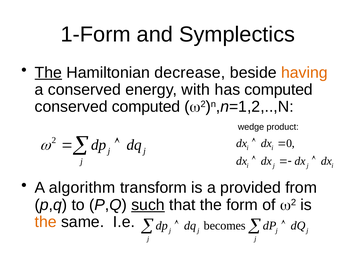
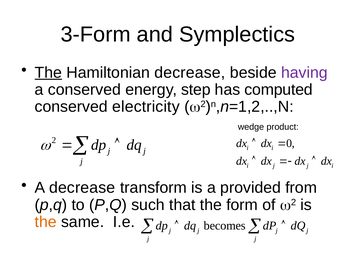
1-Form: 1-Form -> 3-Form
having colour: orange -> purple
with: with -> step
conserved computed: computed -> electricity
A algorithm: algorithm -> decrease
such underline: present -> none
